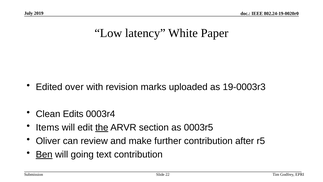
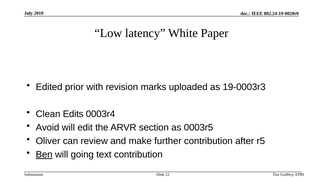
over: over -> prior
Items: Items -> Avoid
the underline: present -> none
